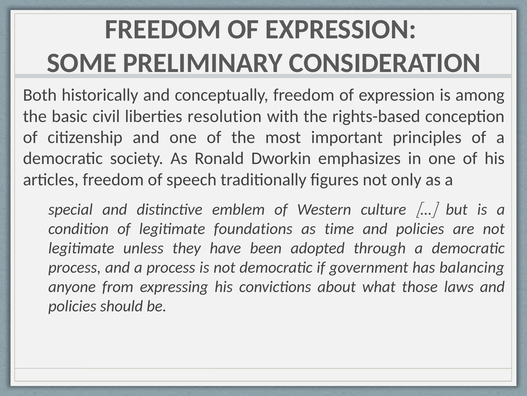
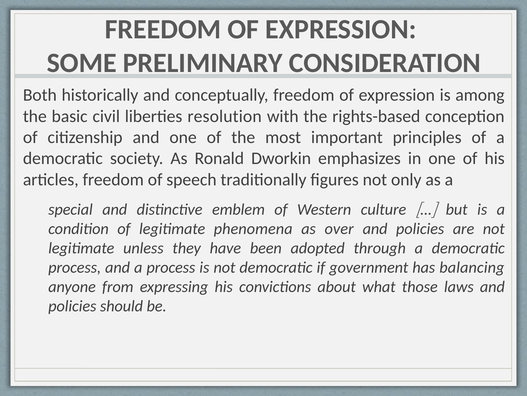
foundations: foundations -> phenomena
time: time -> over
